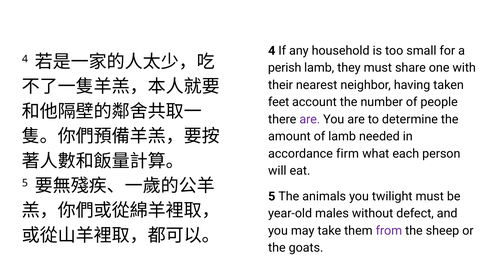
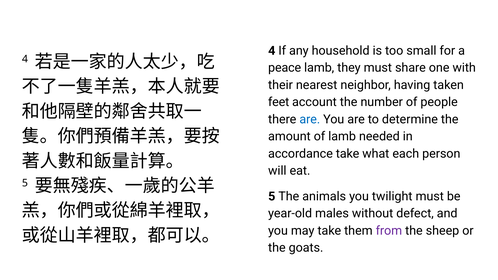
perish: perish -> peace
are at (310, 119) colour: purple -> blue
accordance firm: firm -> take
